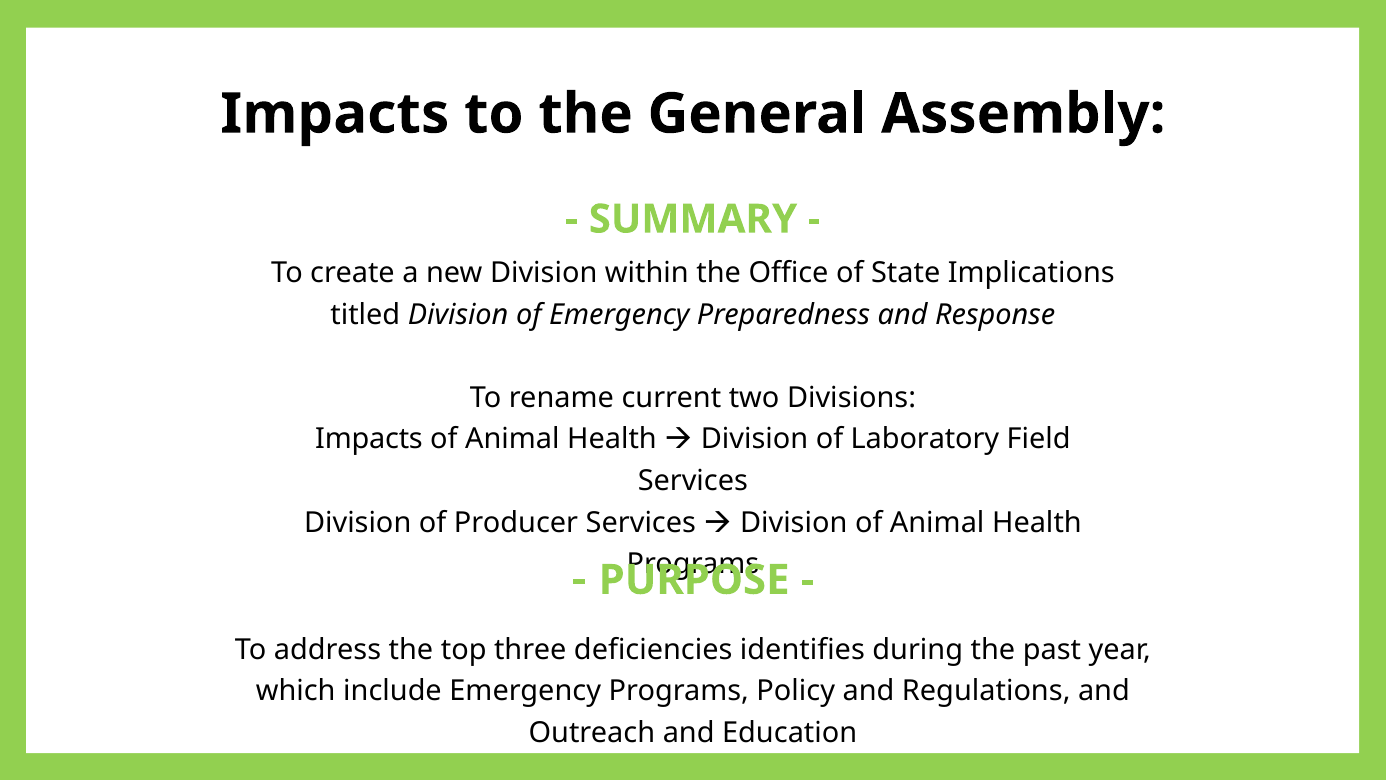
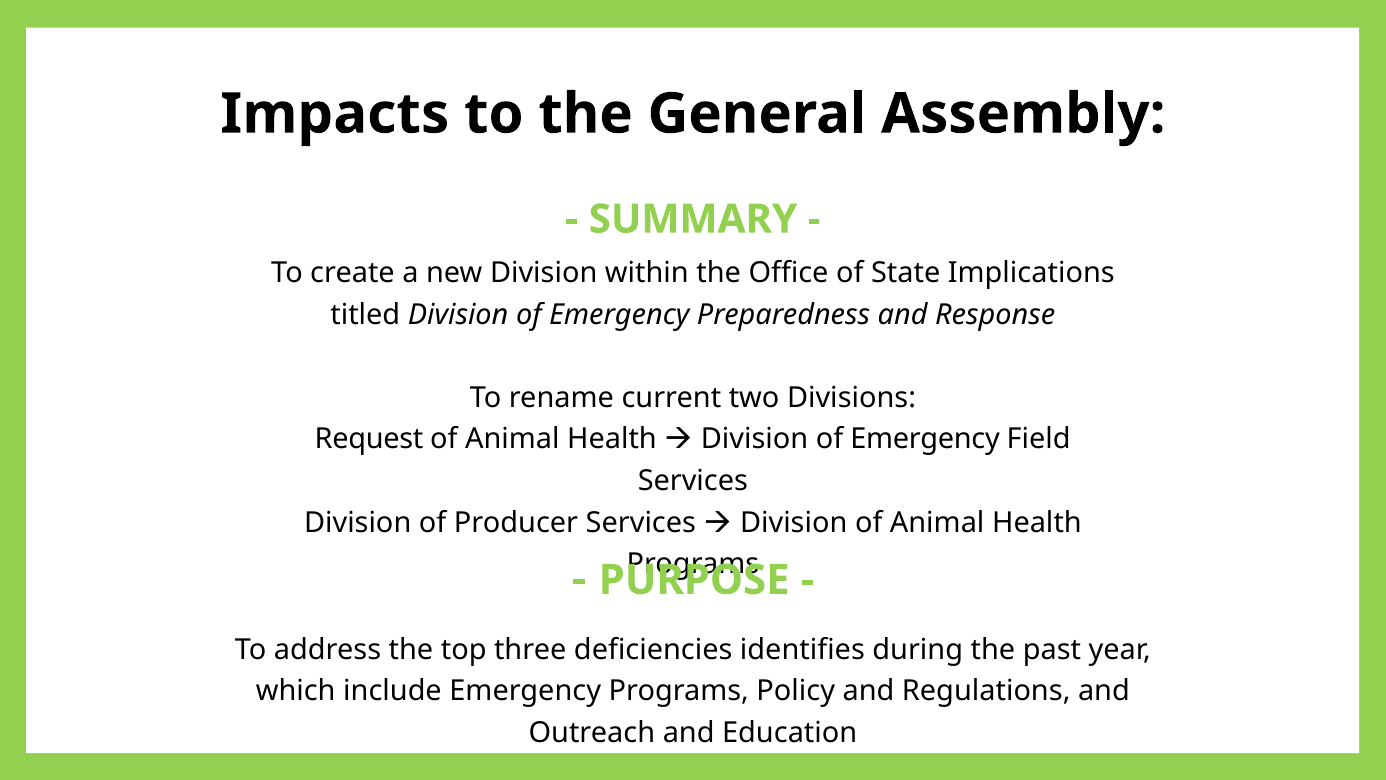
Impacts at (369, 439): Impacts -> Request
Laboratory at (925, 439): Laboratory -> Emergency
